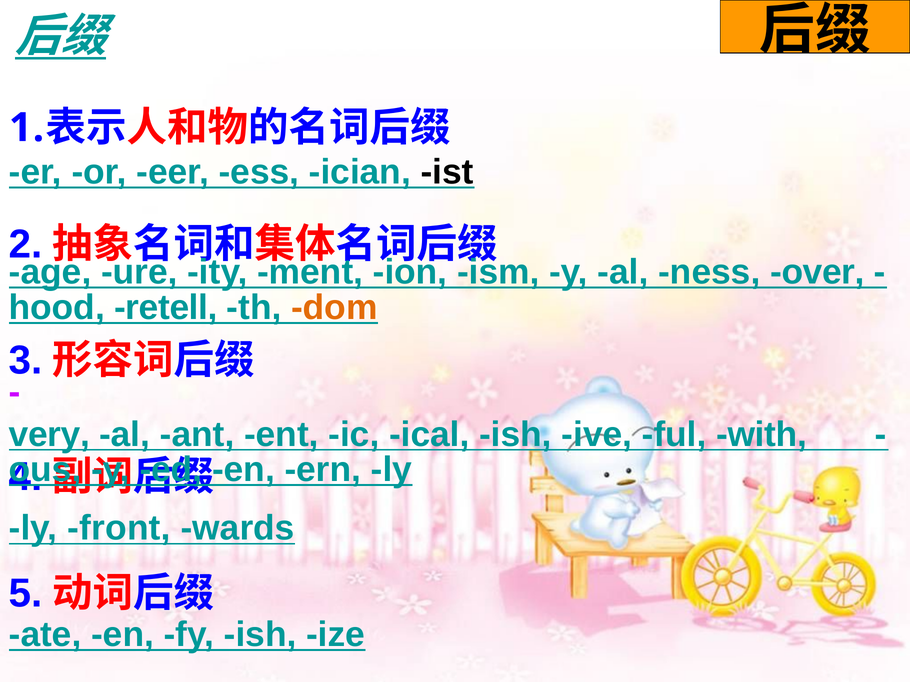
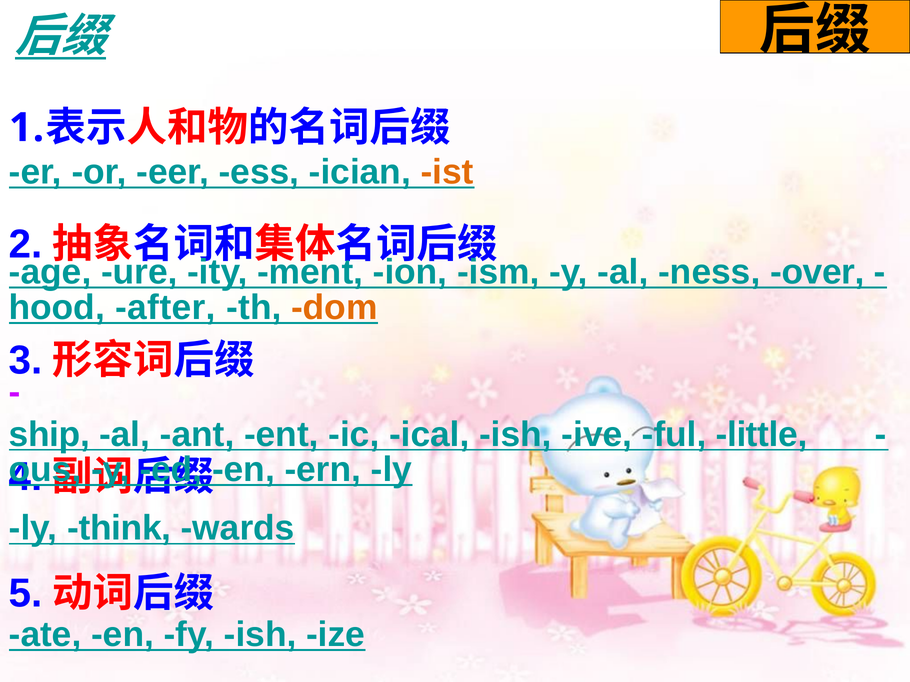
ist colour: black -> orange
retell: retell -> after
very: very -> ship
with: with -> little
front: front -> think
